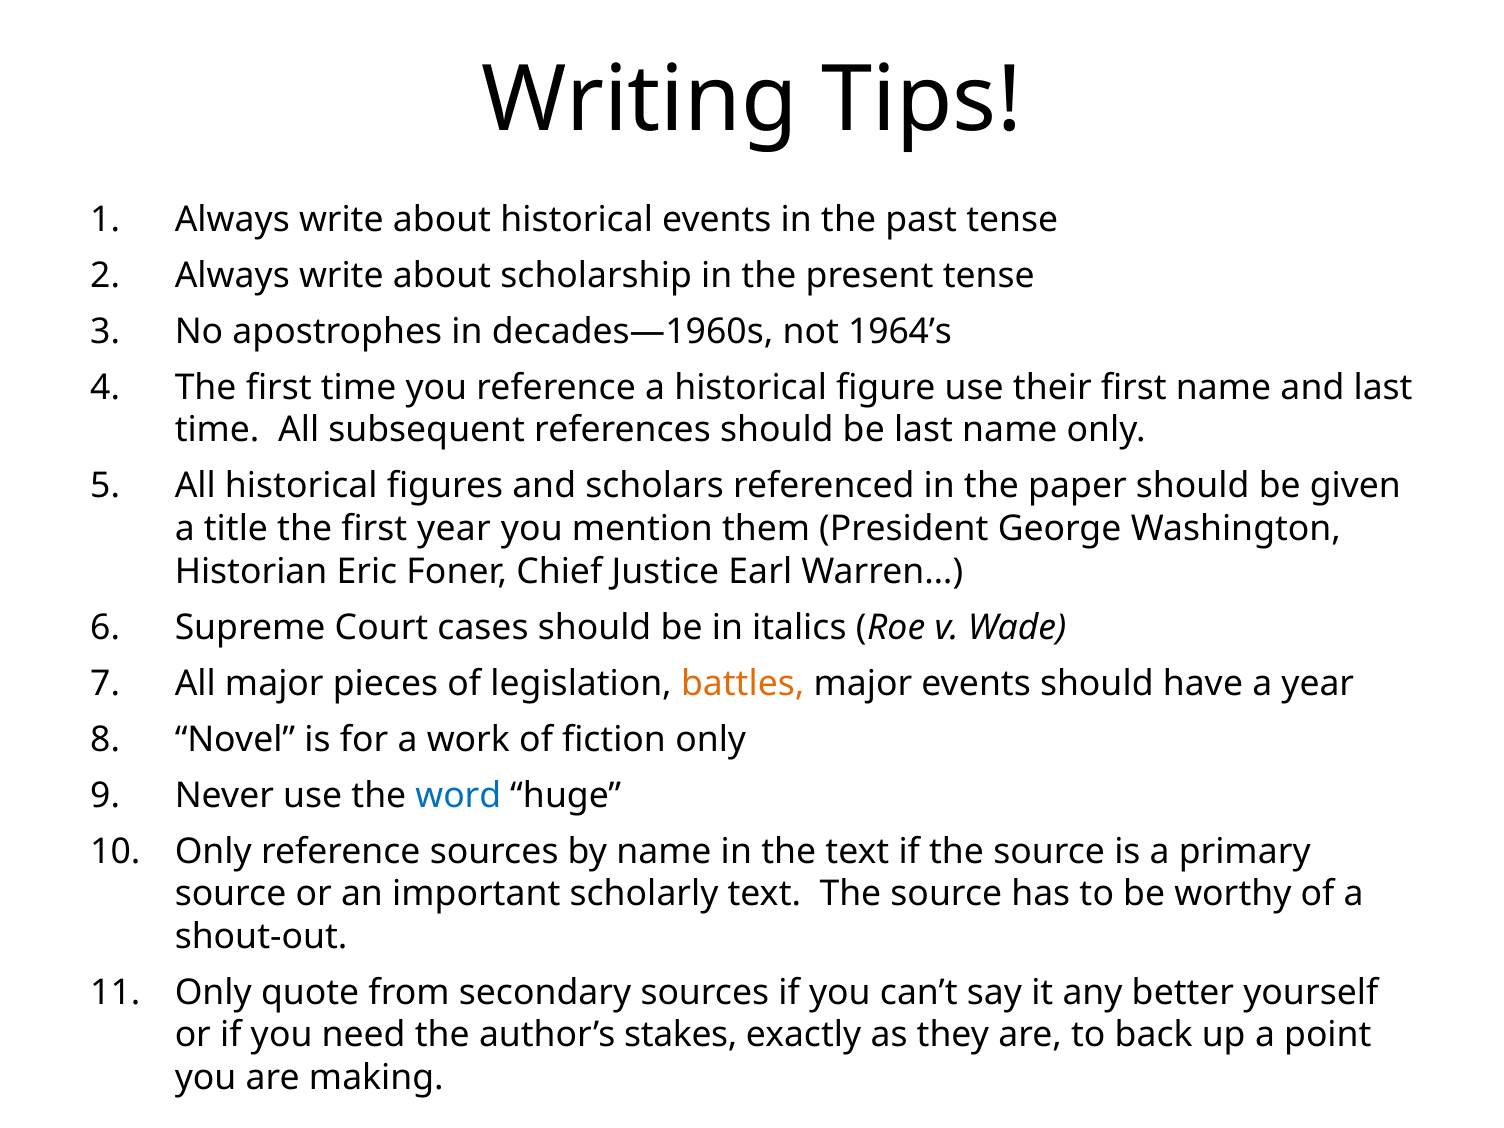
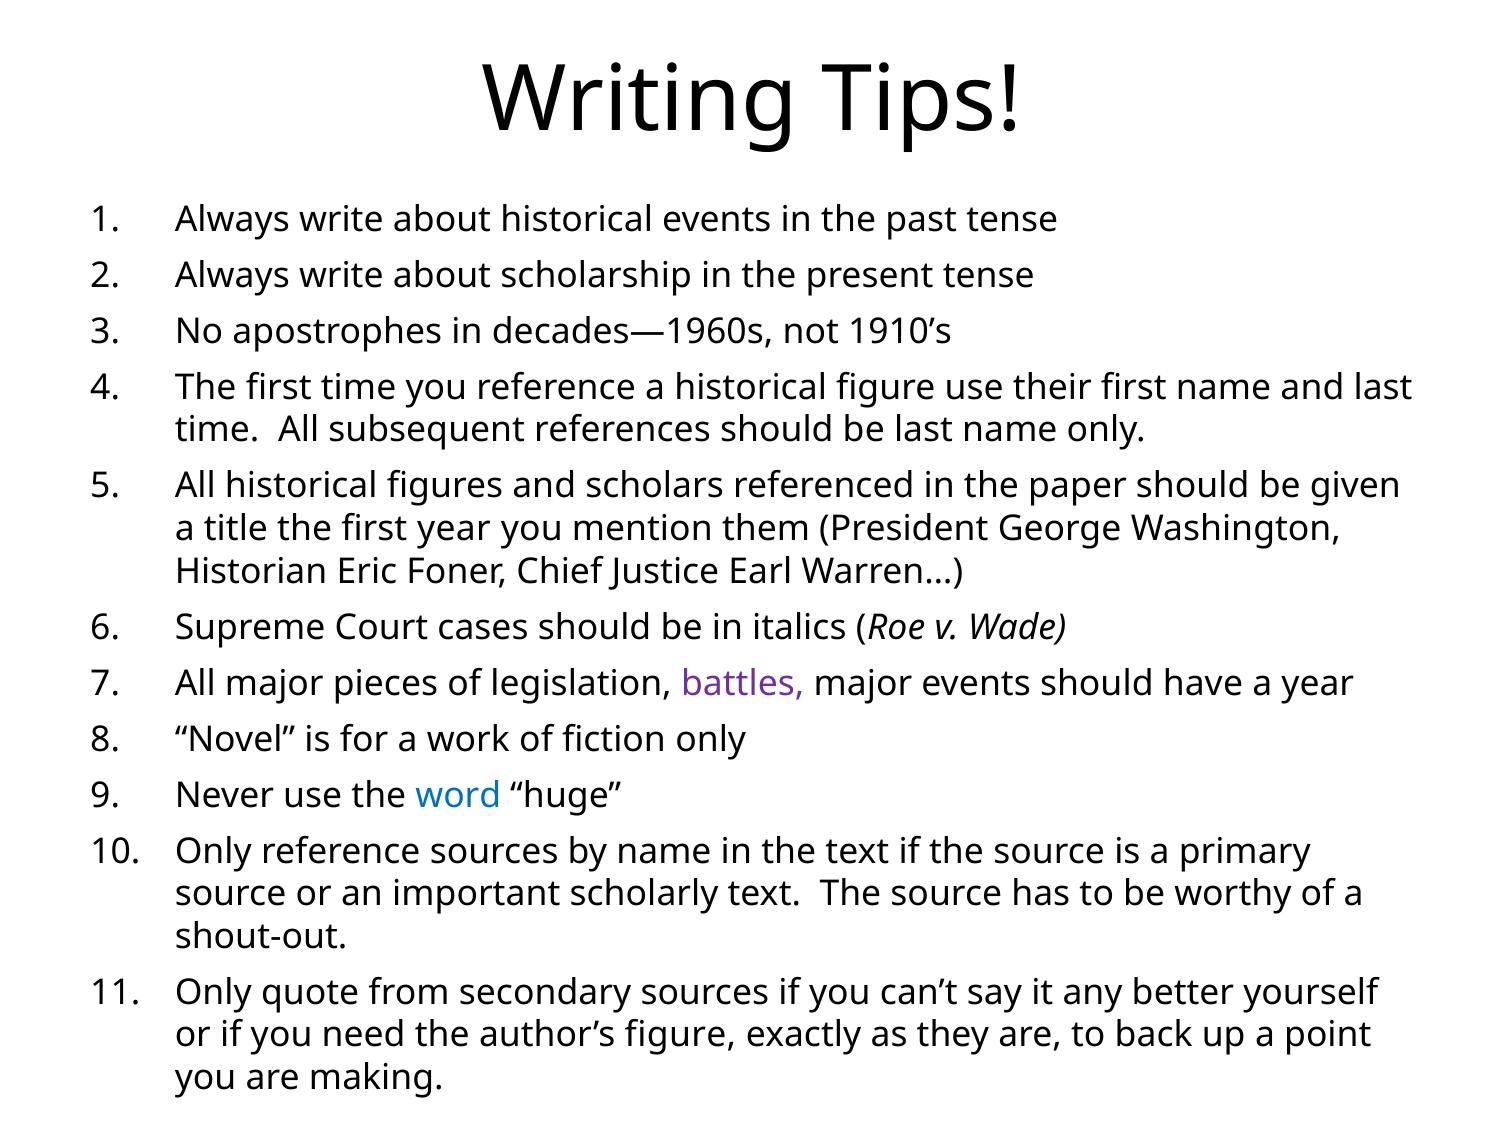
1964’s: 1964’s -> 1910’s
battles colour: orange -> purple
author’s stakes: stakes -> figure
